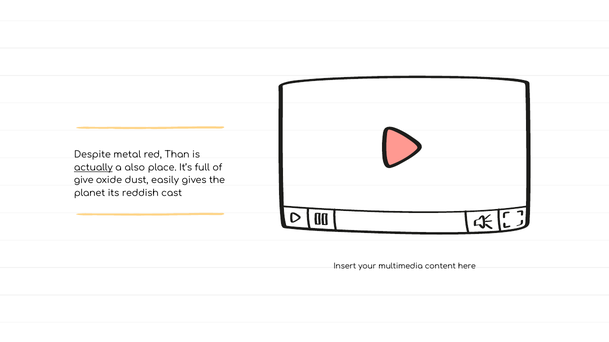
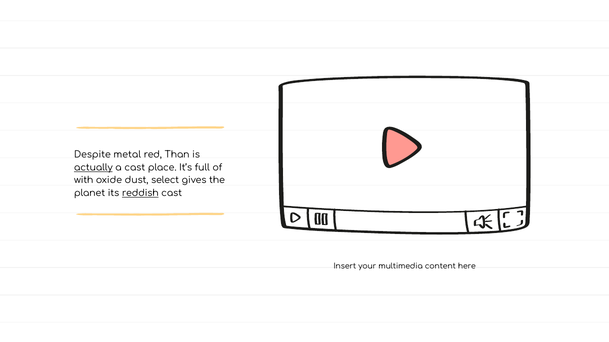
a also: also -> cast
give: give -> with
easily: easily -> select
reddish underline: none -> present
